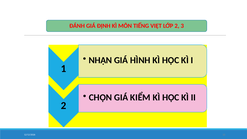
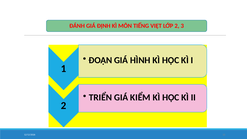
NHẬN: NHẬN -> ĐOẠN
CHỌN: CHỌN -> TRIỂN
